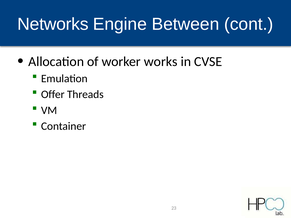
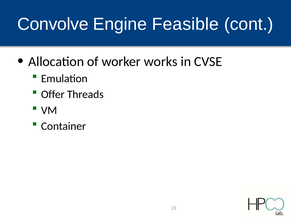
Networks: Networks -> Convolve
Between: Between -> Feasible
